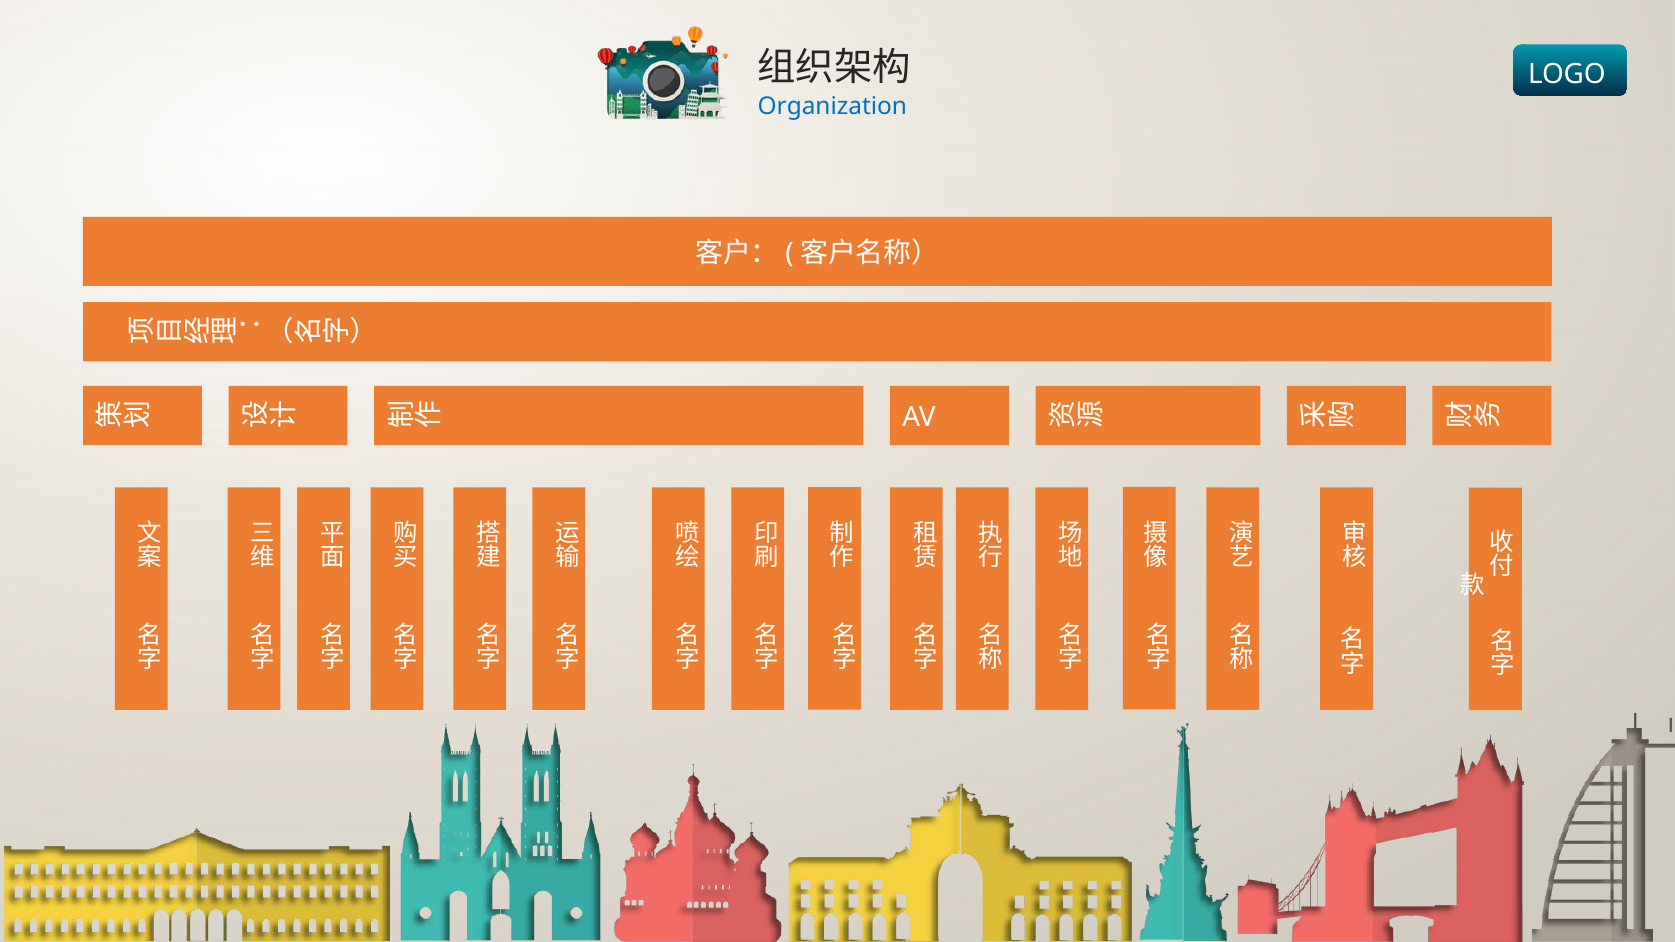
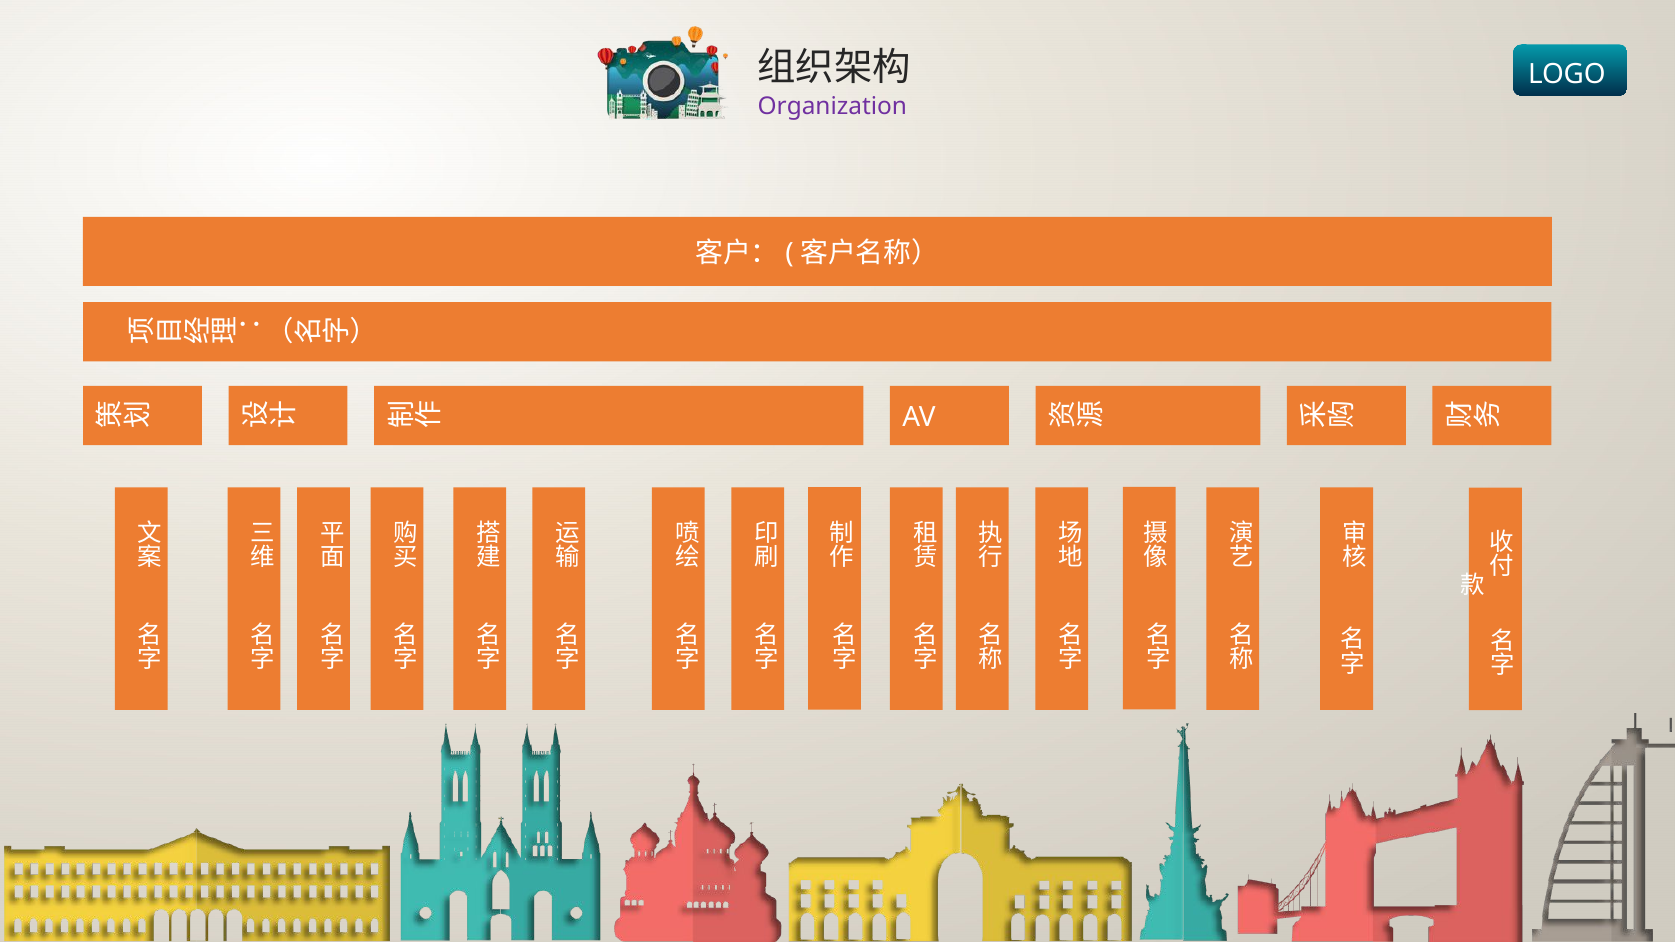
Organization colour: blue -> purple
